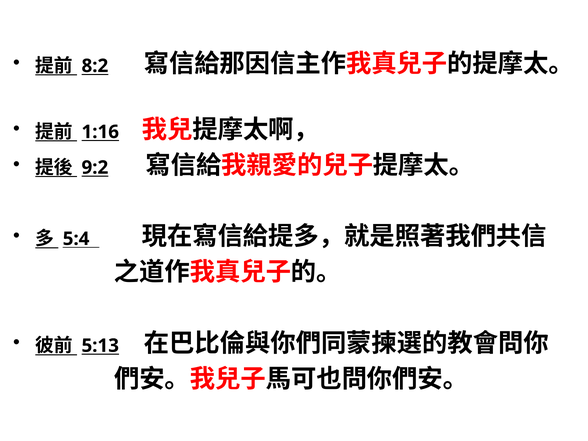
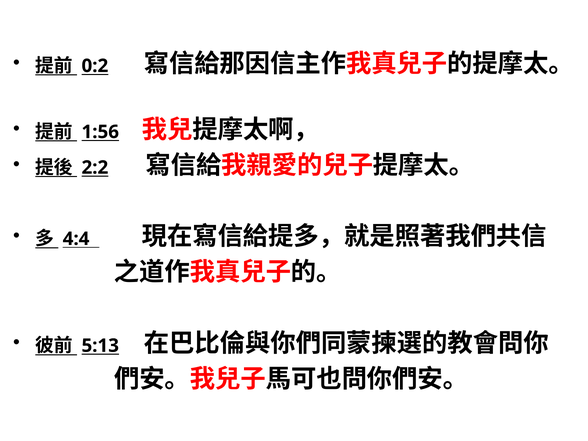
8:2: 8:2 -> 0:2
1:16: 1:16 -> 1:56
9:2: 9:2 -> 2:2
5:4: 5:4 -> 4:4
